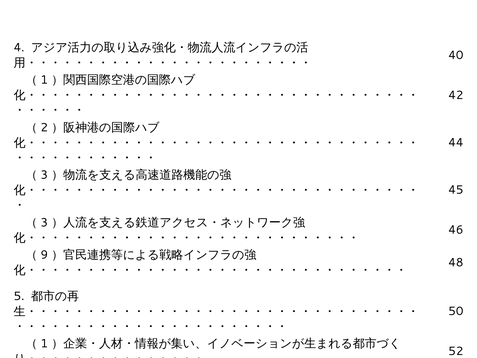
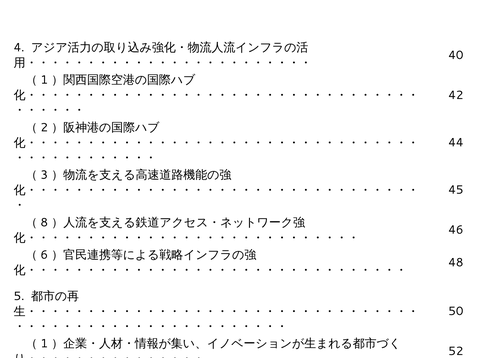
3 at (44, 222): 3 -> 8
9: 9 -> 6
